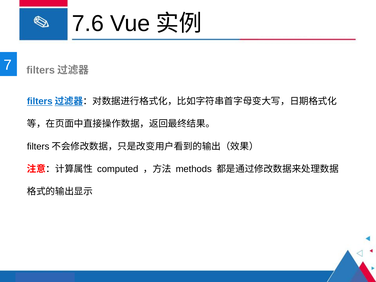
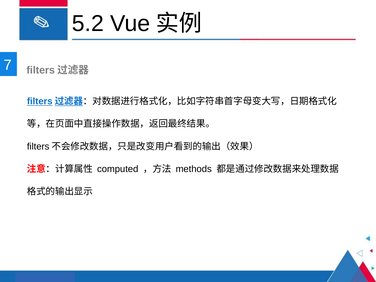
7.6: 7.6 -> 5.2
